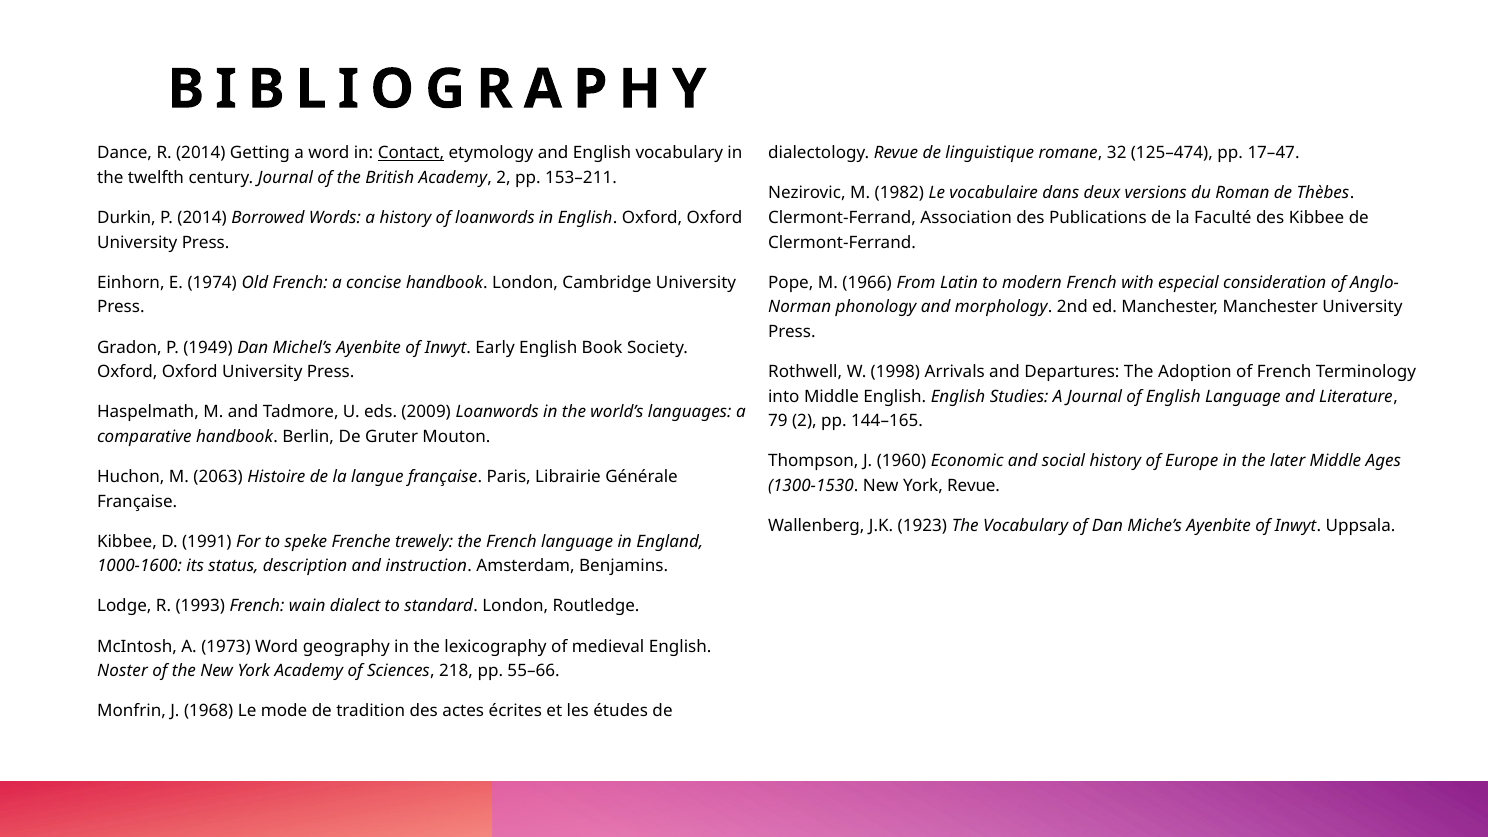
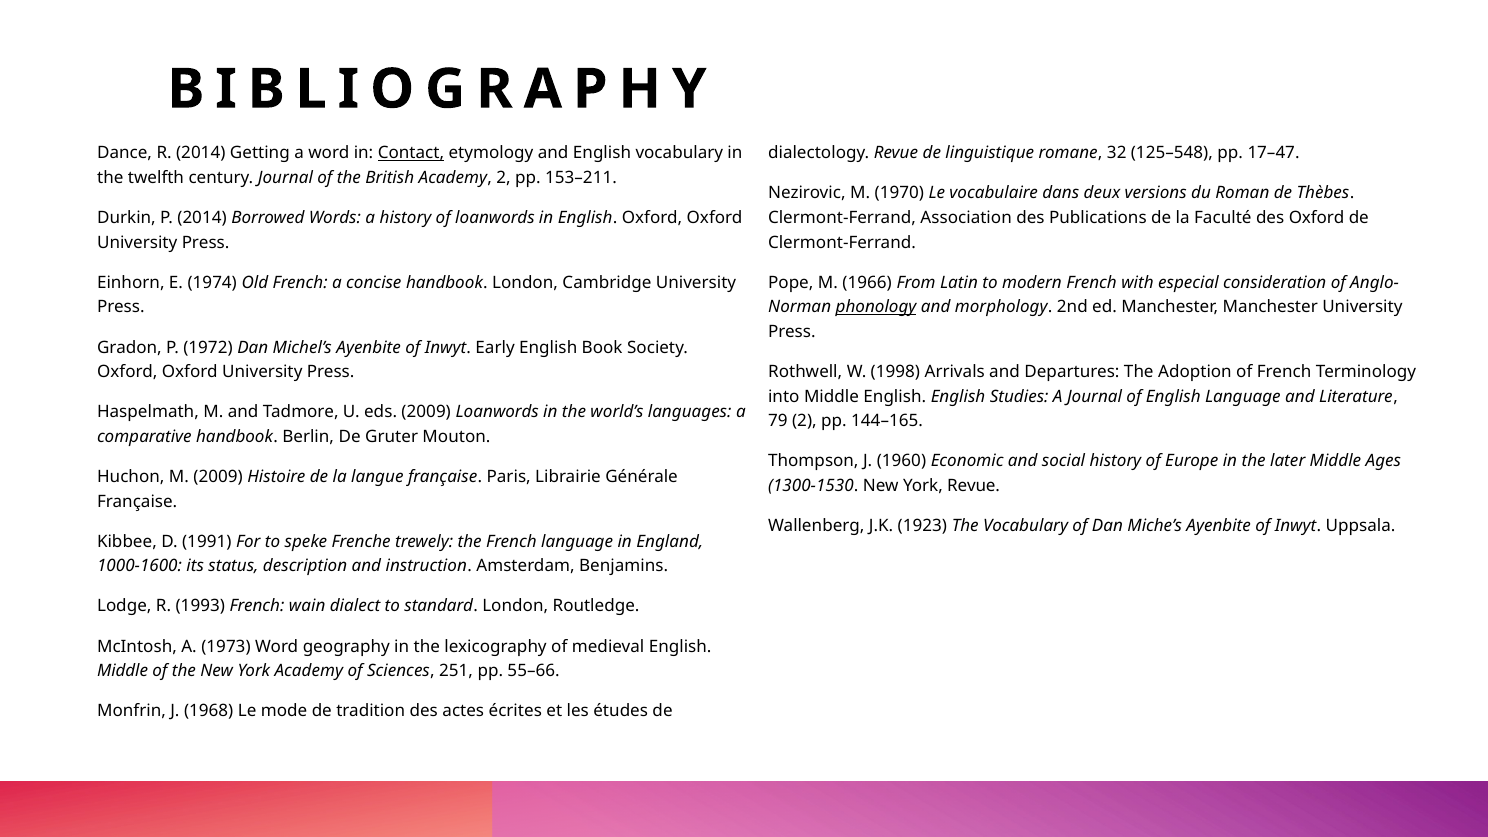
125–474: 125–474 -> 125–548
1982: 1982 -> 1970
des Kibbee: Kibbee -> Oxford
phonology underline: none -> present
1949: 1949 -> 1972
M 2063: 2063 -> 2009
Noster at (122, 671): Noster -> Middle
218: 218 -> 251
